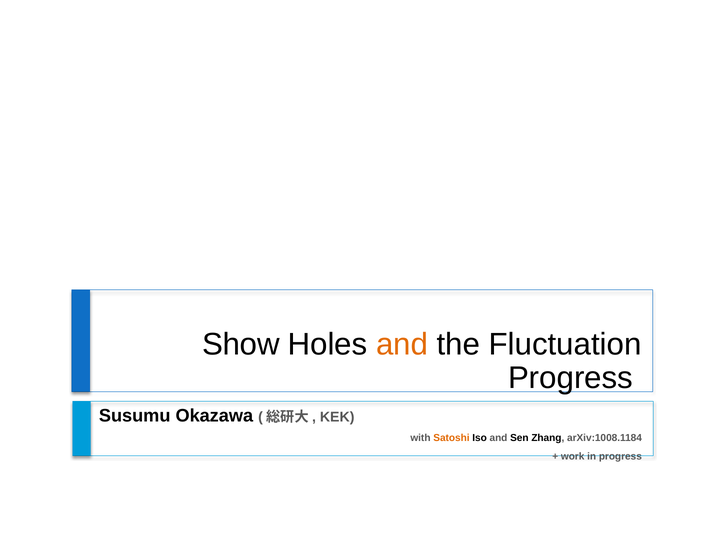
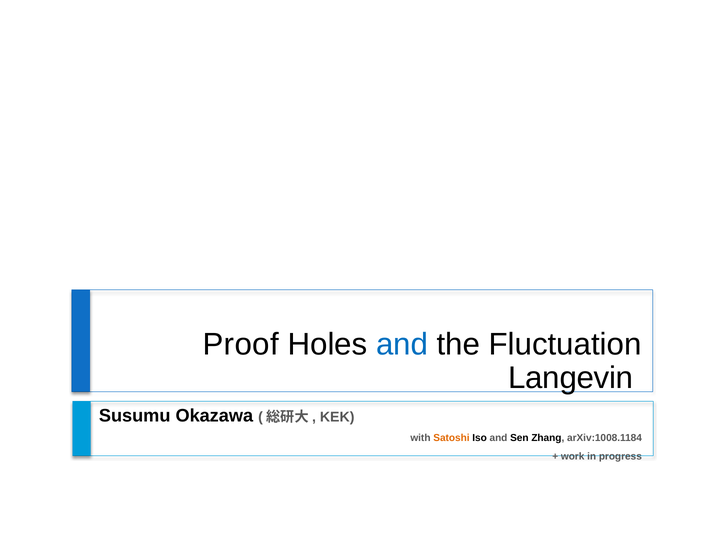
Show: Show -> Proof
and at (402, 344) colour: orange -> blue
Progress at (571, 378): Progress -> Langevin
